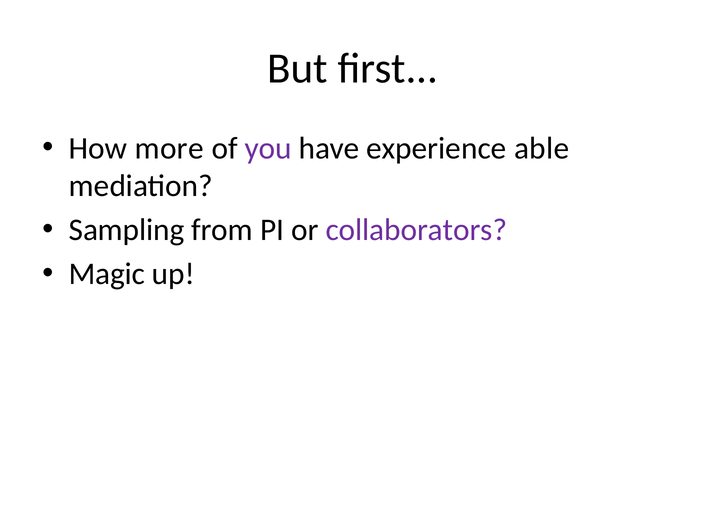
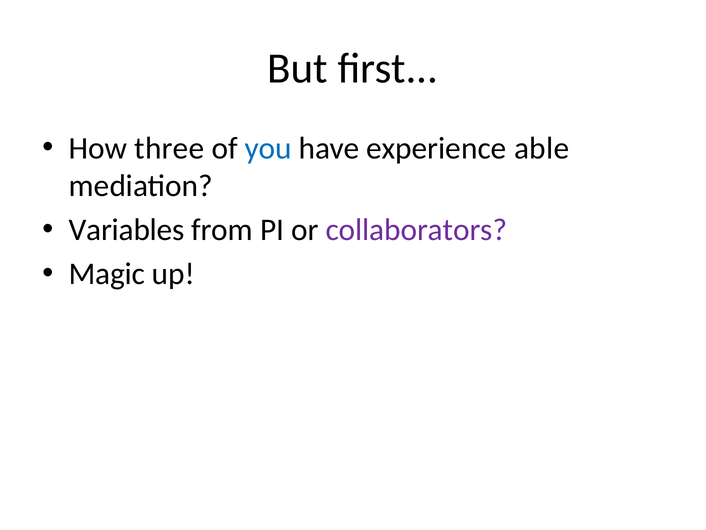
more: more -> three
you colour: purple -> blue
Sampling: Sampling -> Variables
